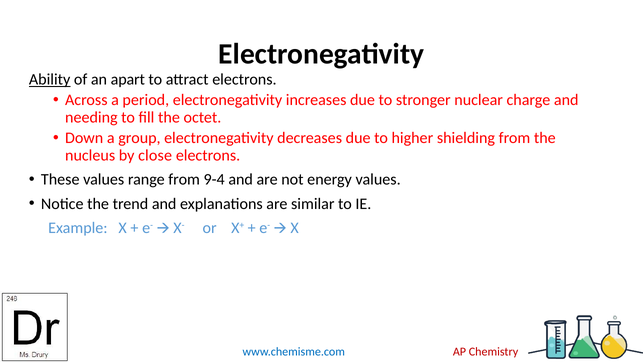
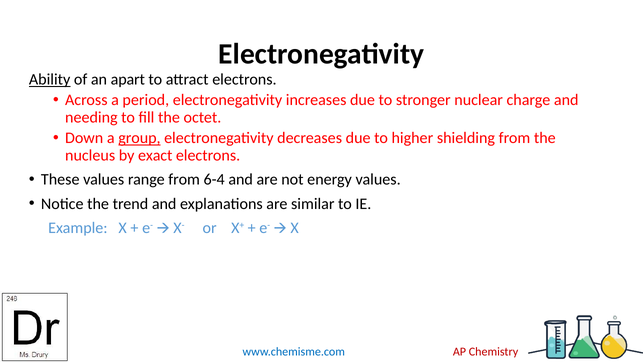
group underline: none -> present
close: close -> exact
9-4: 9-4 -> 6-4
